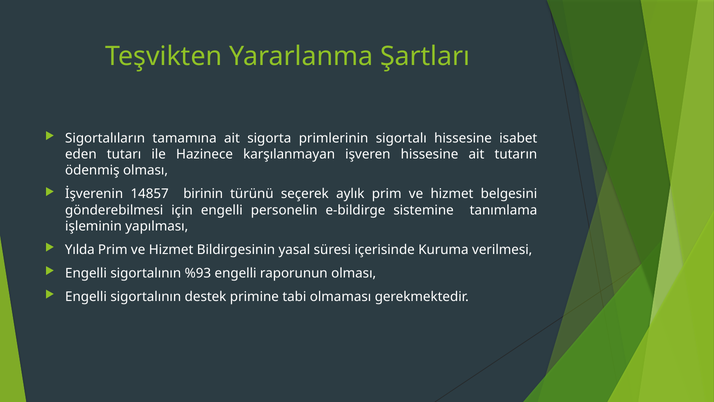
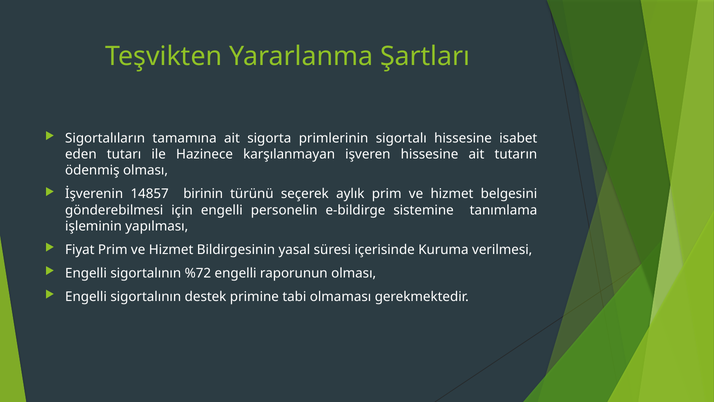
Yılda: Yılda -> Fiyat
%93: %93 -> %72
